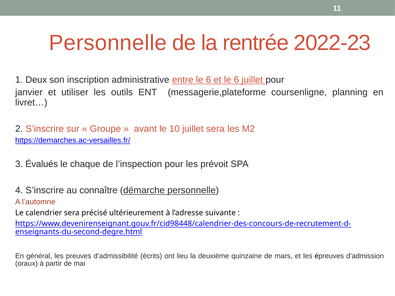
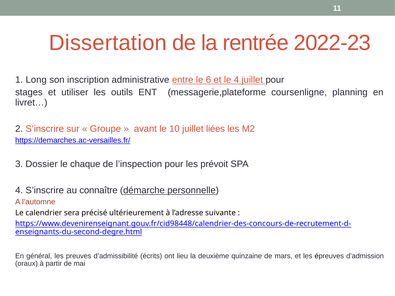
Personnelle at (108, 43): Personnelle -> Dissertation
Deux: Deux -> Long
et le 6: 6 -> 4
janvier: janvier -> stages
juillet sera: sera -> liées
Évalués: Évalués -> Dossier
